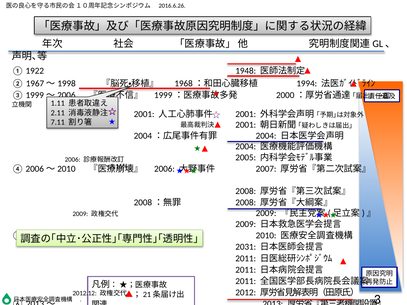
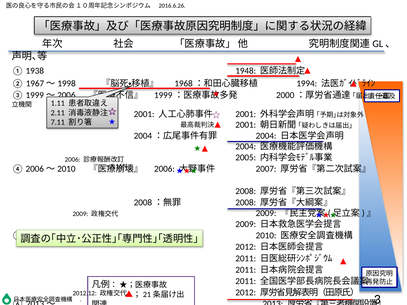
1922: 1922 -> 1938
2031 at (246, 247): 2031 -> 2012
